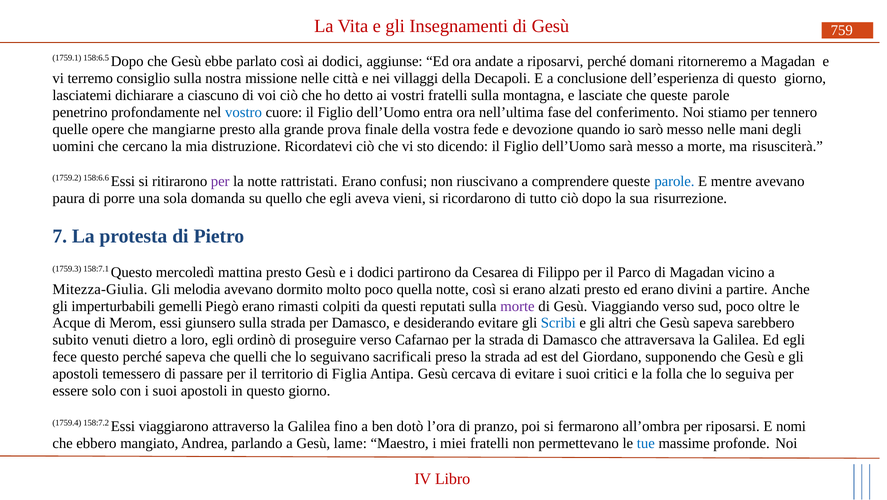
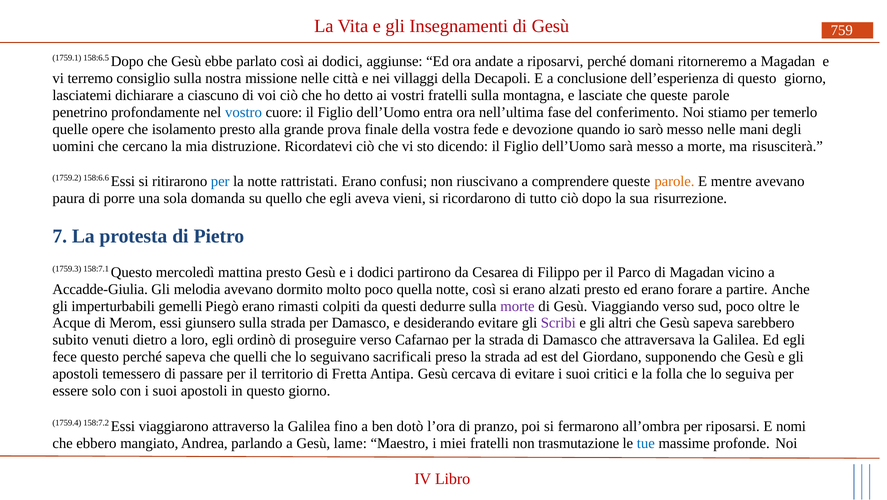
tennero: tennero -> temerlo
mangiarne: mangiarne -> isolamento
per at (220, 181) colour: purple -> blue
parole at (674, 181) colour: blue -> orange
Mitezza-Giulia: Mitezza-Giulia -> Accadde-Giulia
divini: divini -> forare
reputati: reputati -> dedurre
Scribi colour: blue -> purple
Figlia: Figlia -> Fretta
permettevano: permettevano -> trasmutazione
